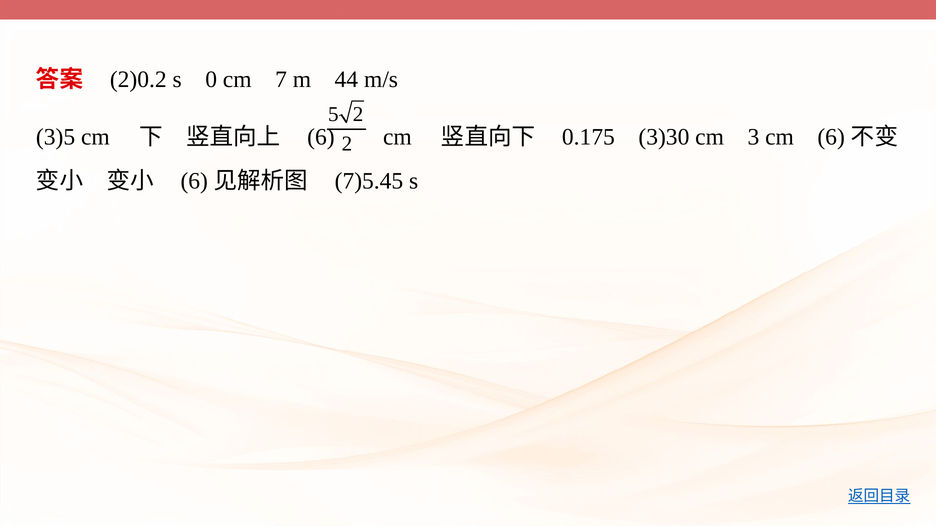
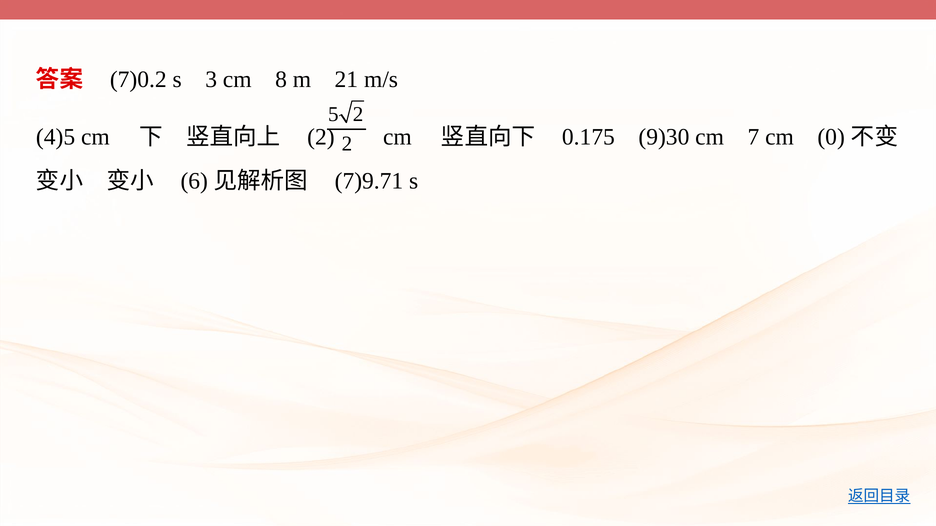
2)0.2: 2)0.2 -> 7)0.2
0: 0 -> 3
7: 7 -> 8
44: 44 -> 21
3)5: 3)5 -> 4)5
6 at (321, 137): 6 -> 2
3)30: 3)30 -> 9)30
3: 3 -> 7
cm 6: 6 -> 0
7)5.45: 7)5.45 -> 7)9.71
